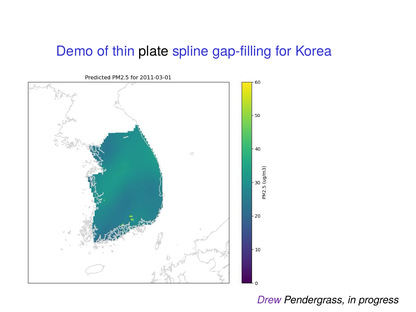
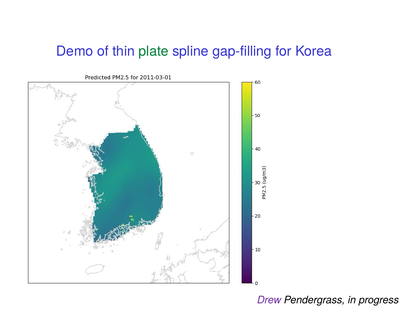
plate colour: black -> green
